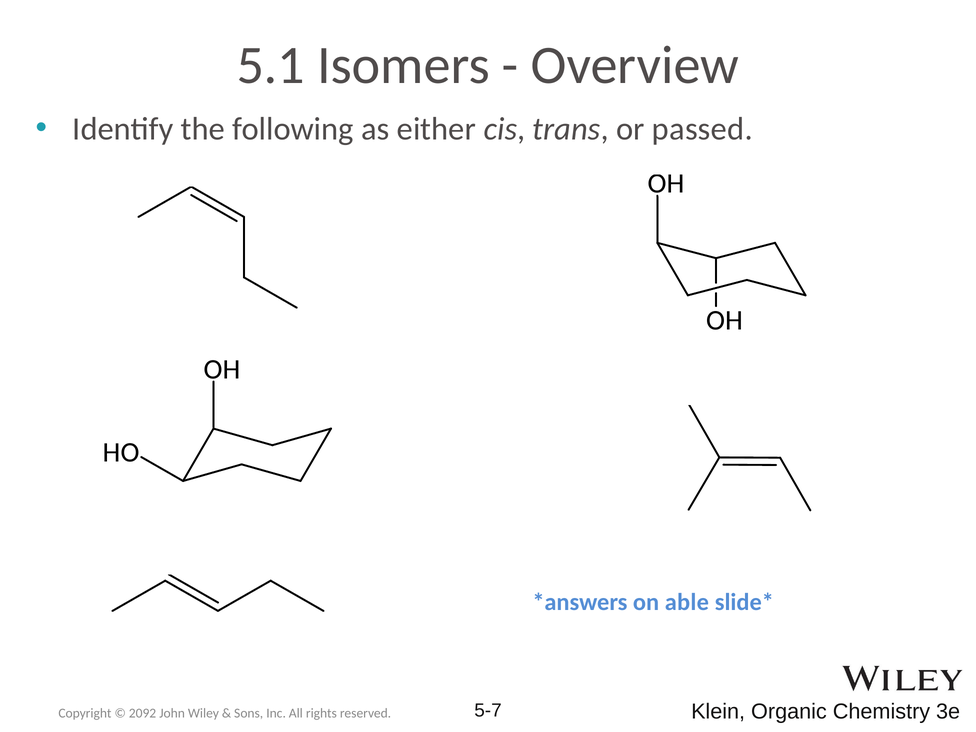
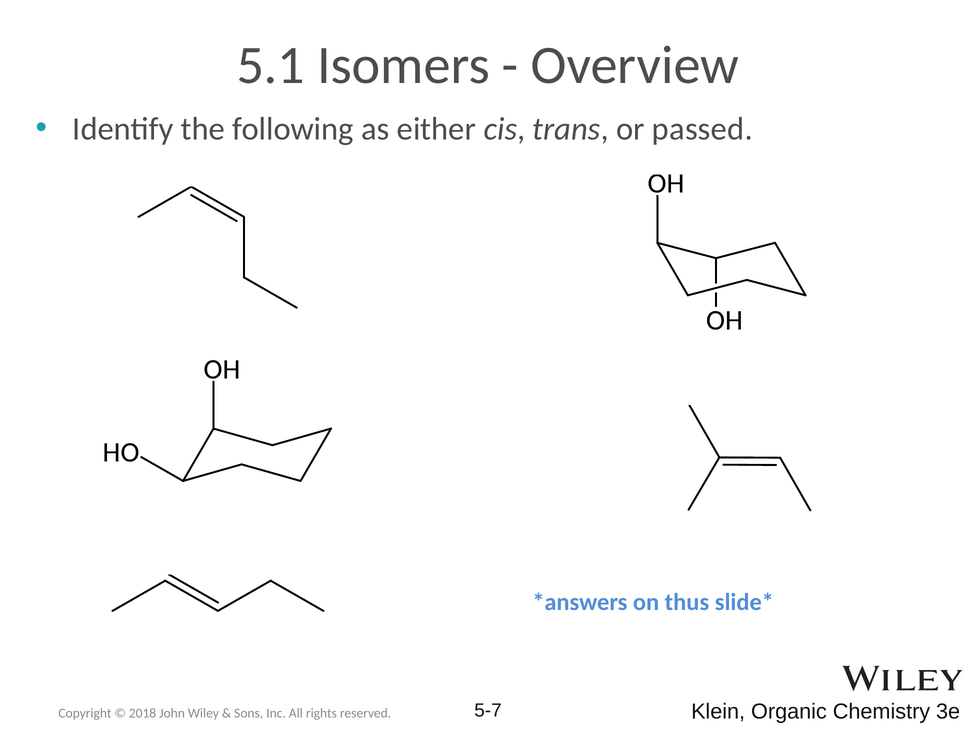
able: able -> thus
2092: 2092 -> 2018
